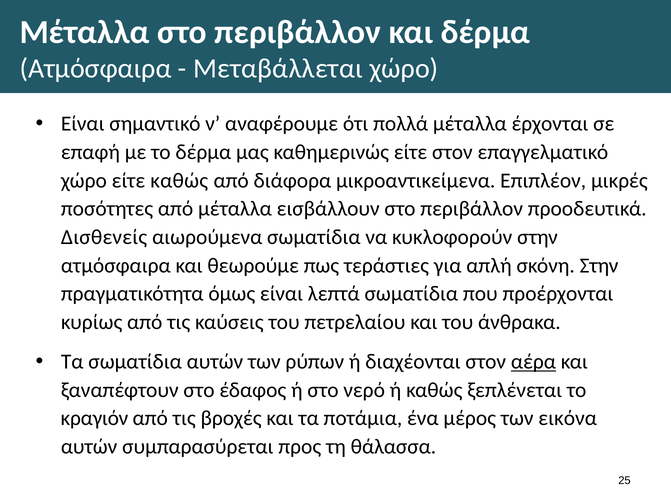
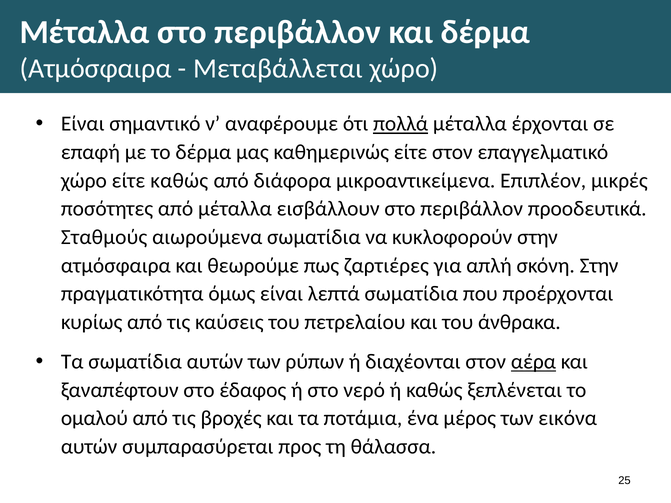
πολλά underline: none -> present
Δισθενείς: Δισθενείς -> Σταθμούς
τεράστιες: τεράστιες -> ζαρτιέρες
κραγιόν: κραγιόν -> ομαλού
